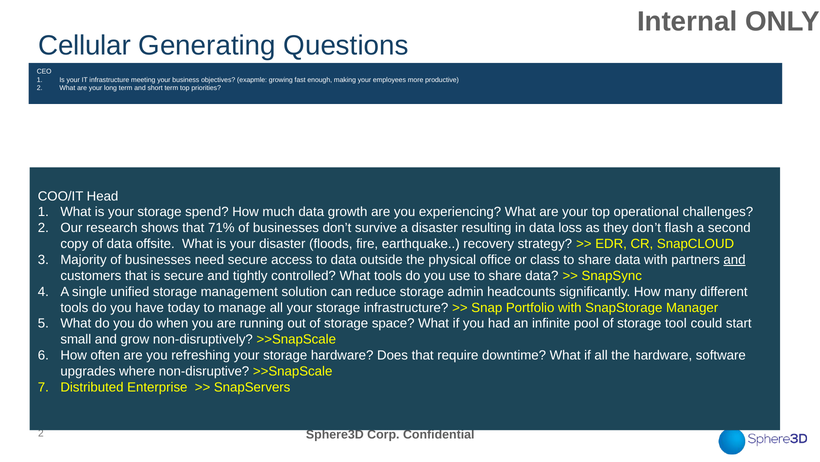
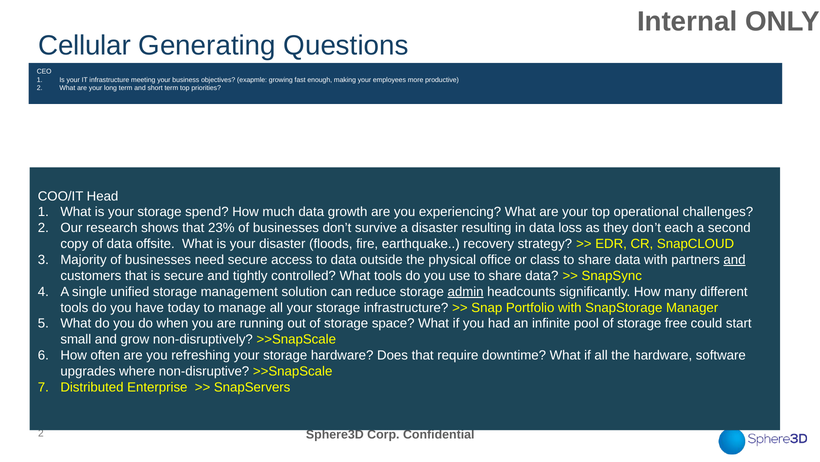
71%: 71% -> 23%
flash: flash -> each
admin underline: none -> present
tool: tool -> free
